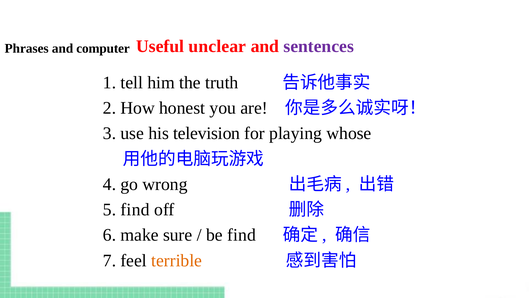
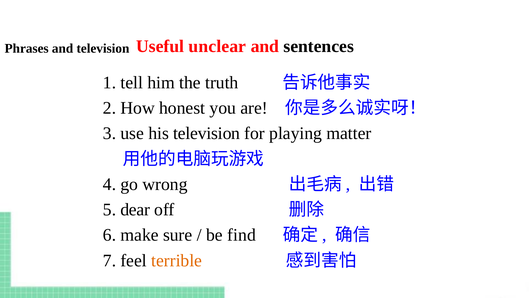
sentences colour: purple -> black
and computer: computer -> television
whose: whose -> matter
5 find: find -> dear
